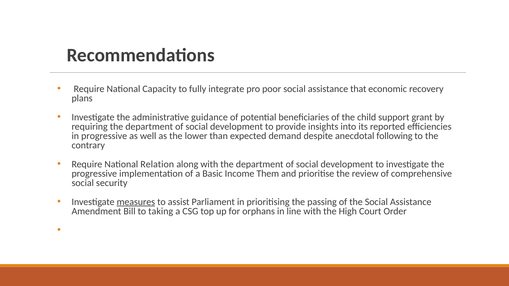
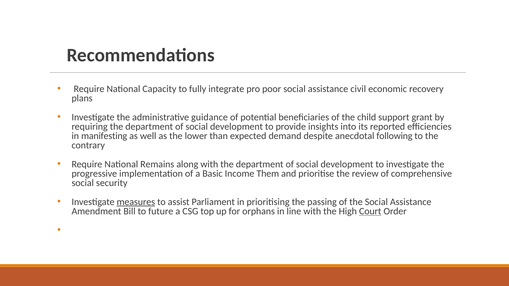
that: that -> civil
in progressive: progressive -> manifesting
Relation: Relation -> Remains
taking: taking -> future
Court underline: none -> present
